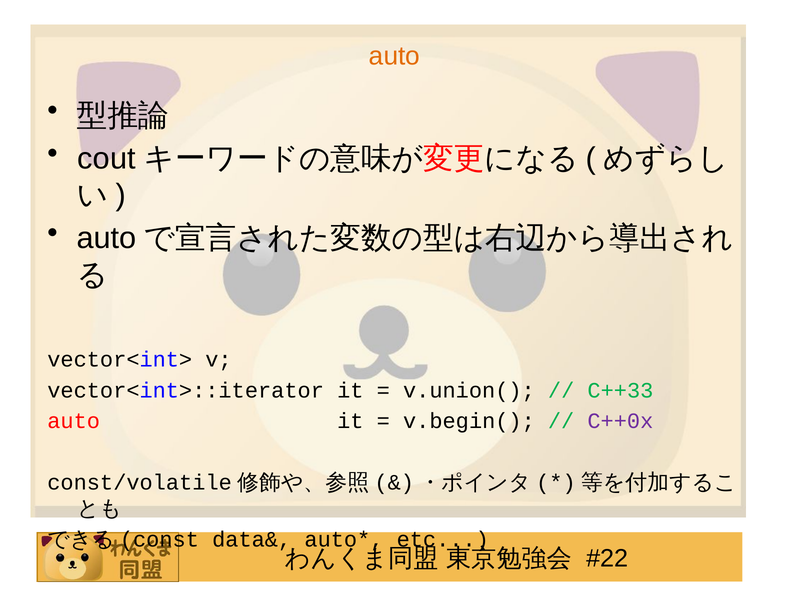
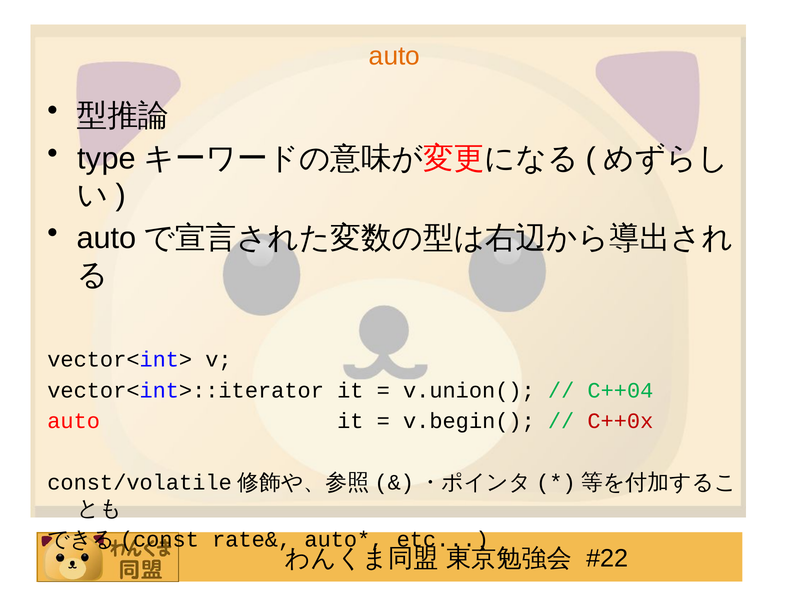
cout: cout -> type
C++33: C++33 -> C++04
C++0x colour: purple -> red
data&: data& -> rate&
